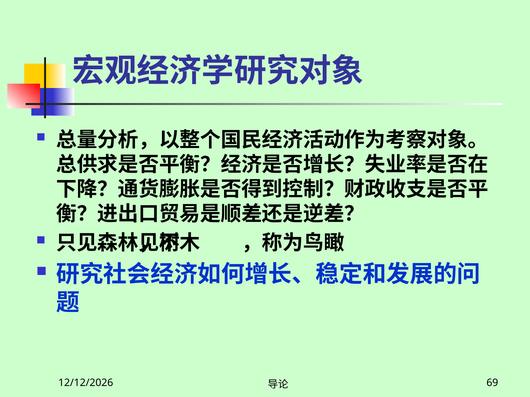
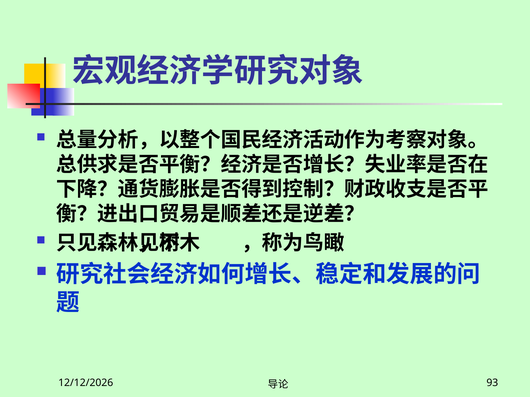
69: 69 -> 93
